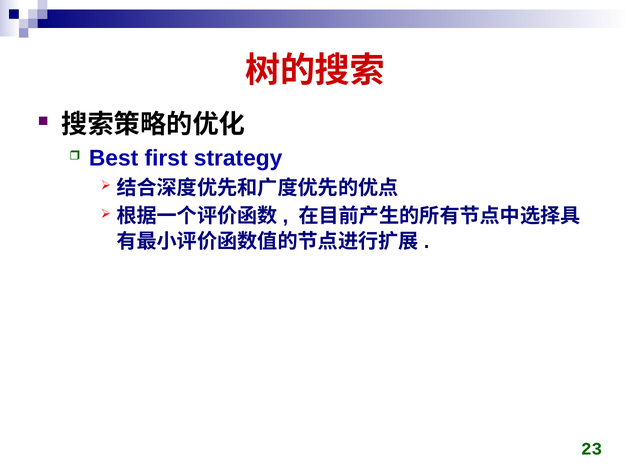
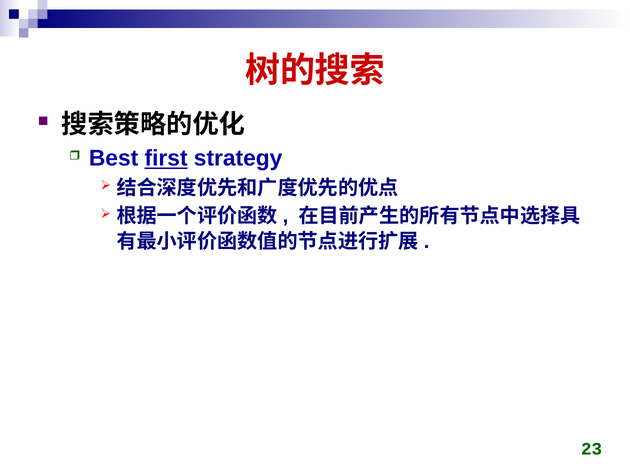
first underline: none -> present
